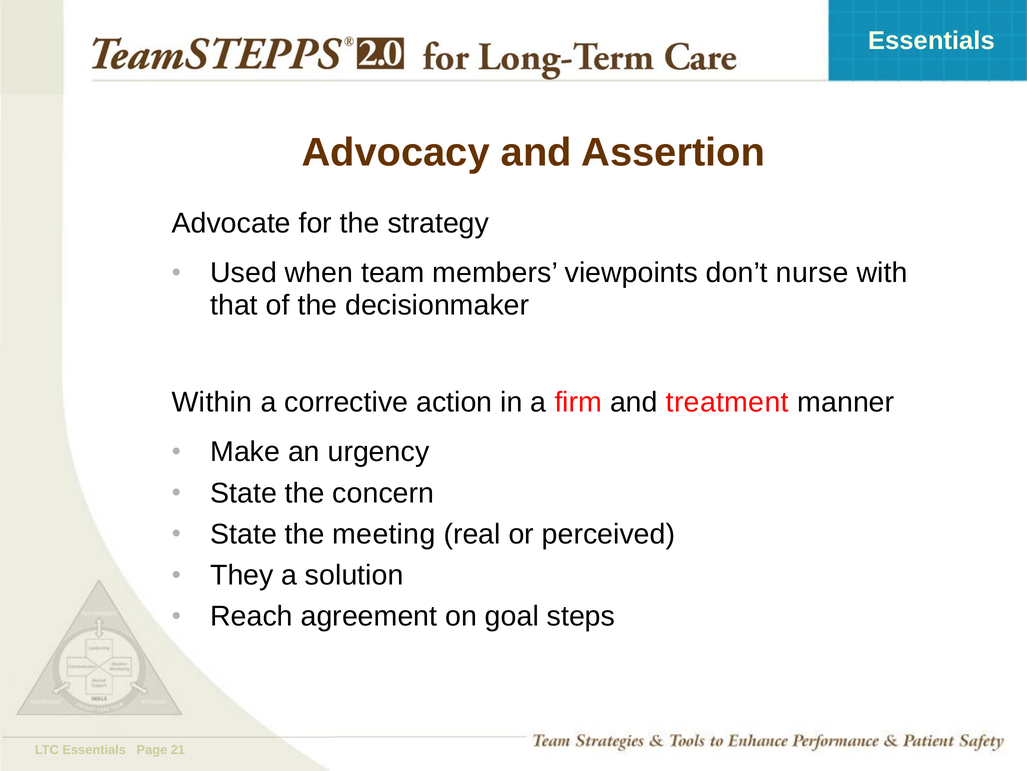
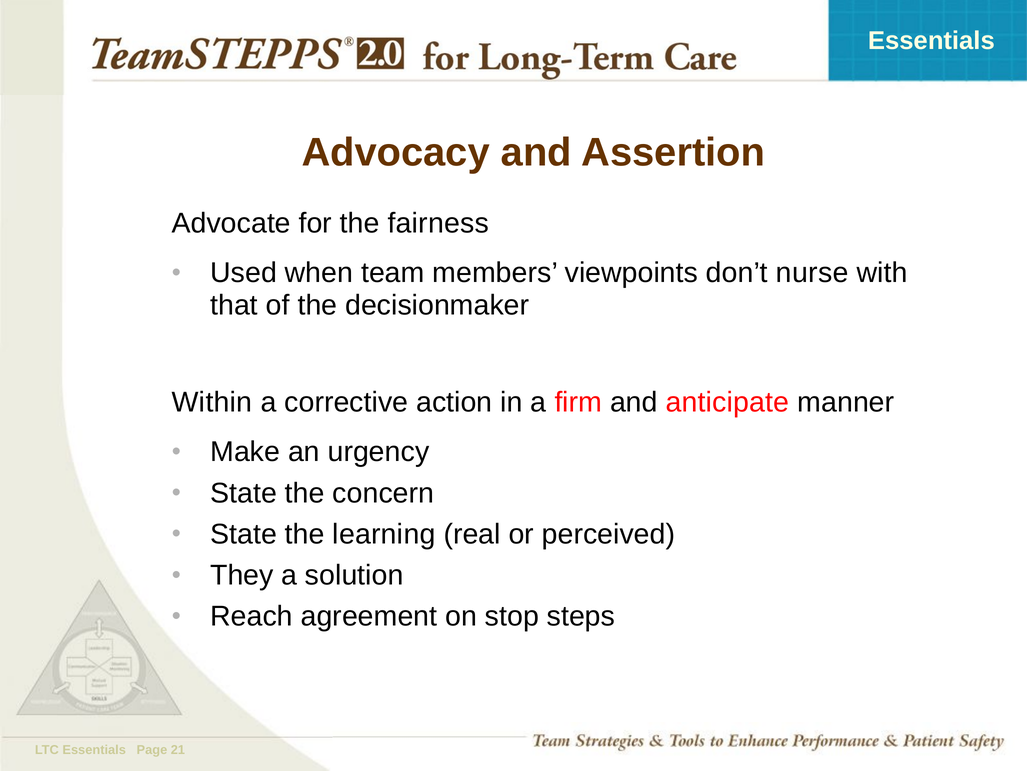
strategy: strategy -> fairness
treatment: treatment -> anticipate
meeting: meeting -> learning
goal: goal -> stop
